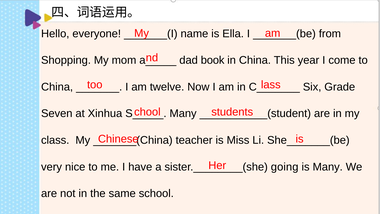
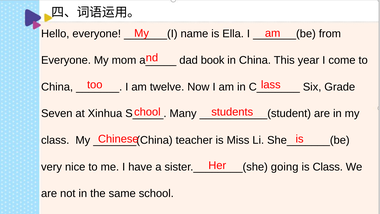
Shopping at (66, 60): Shopping -> Everyone
is Many: Many -> Class
